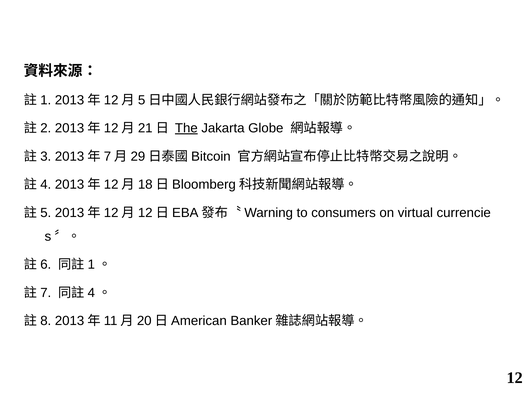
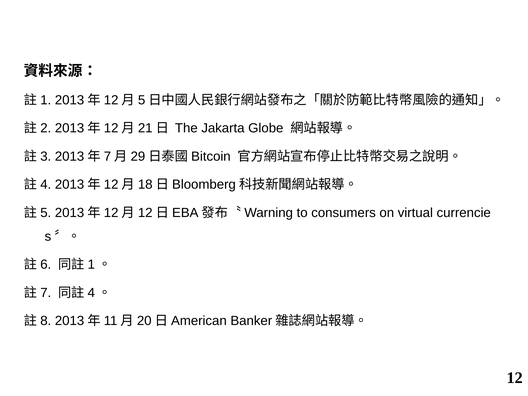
The underline: present -> none
